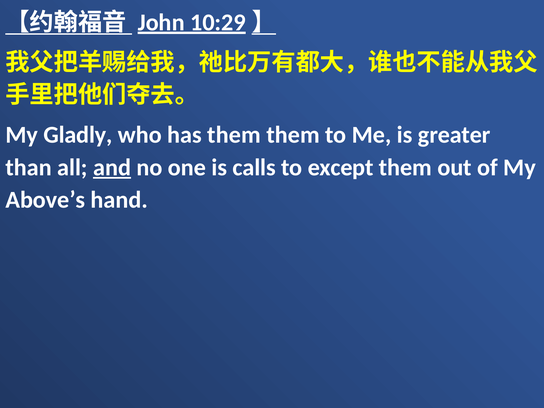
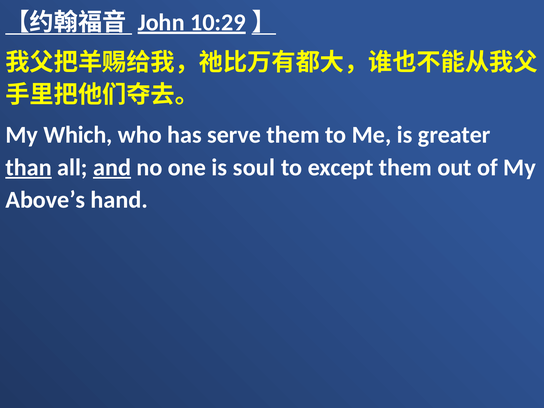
Gladly: Gladly -> Which
has them: them -> serve
than underline: none -> present
calls: calls -> soul
